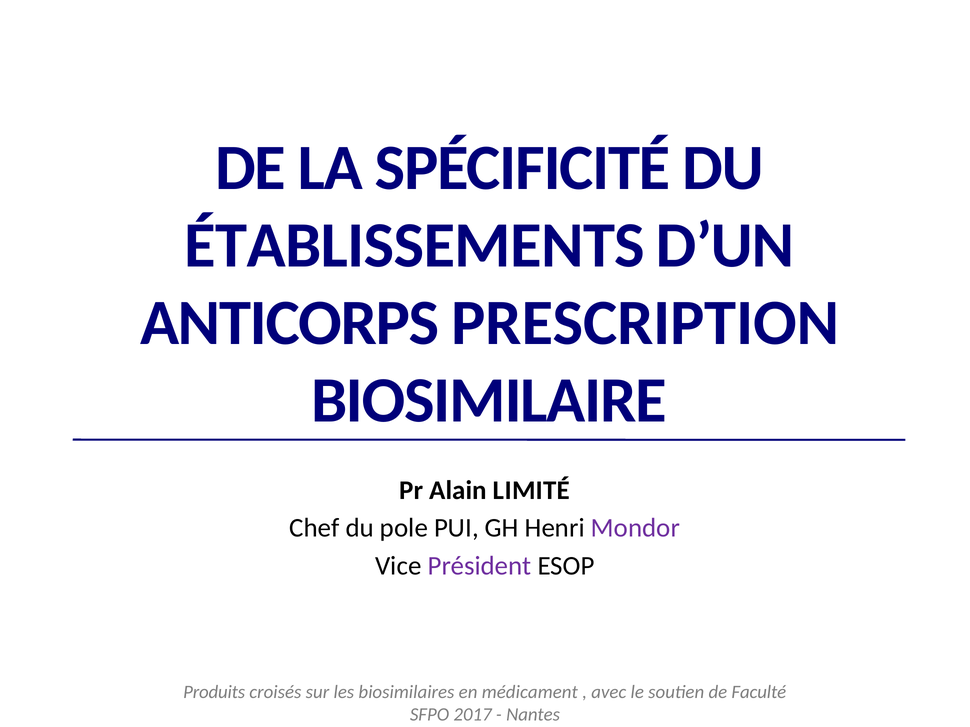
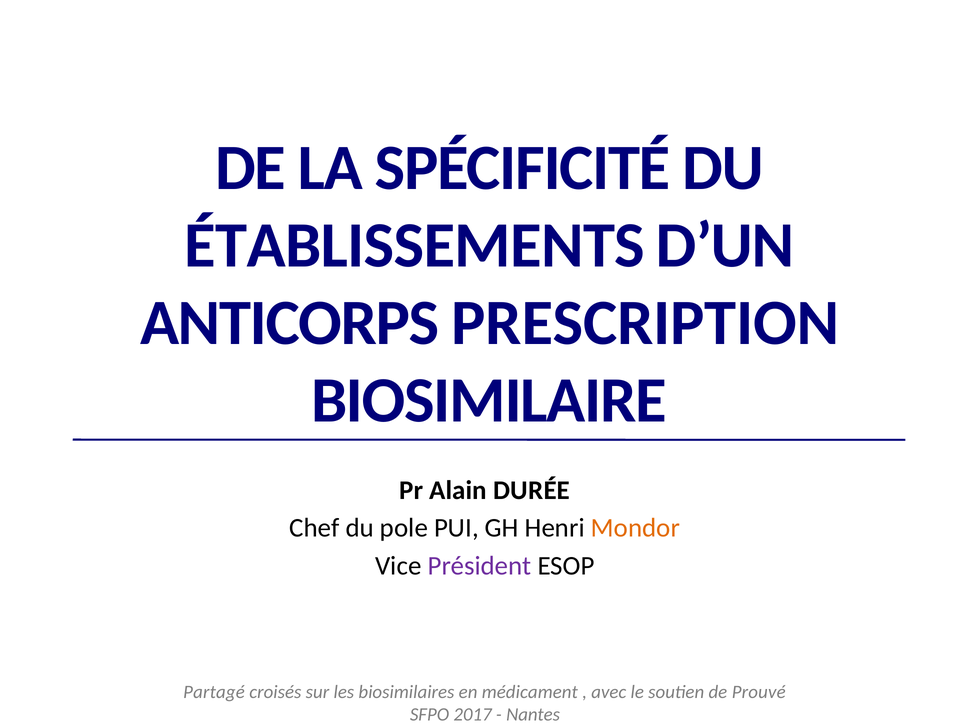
LIMITÉ: LIMITÉ -> DURÉE
Mondor colour: purple -> orange
Produits: Produits -> Partagé
Faculté: Faculté -> Prouvé
